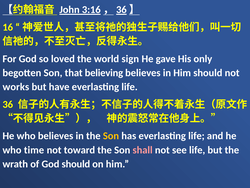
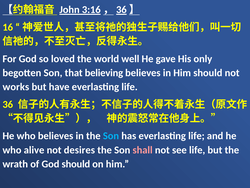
sign: sign -> well
Son at (111, 136) colour: yellow -> light blue
time: time -> alive
toward: toward -> desires
